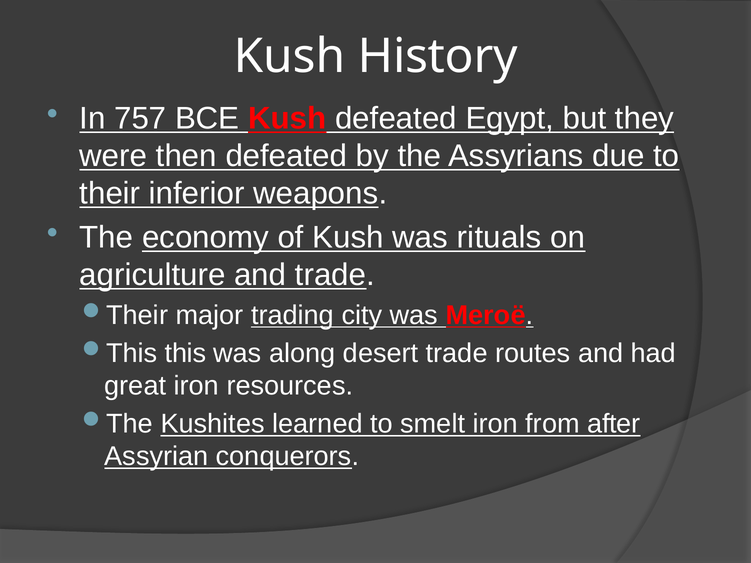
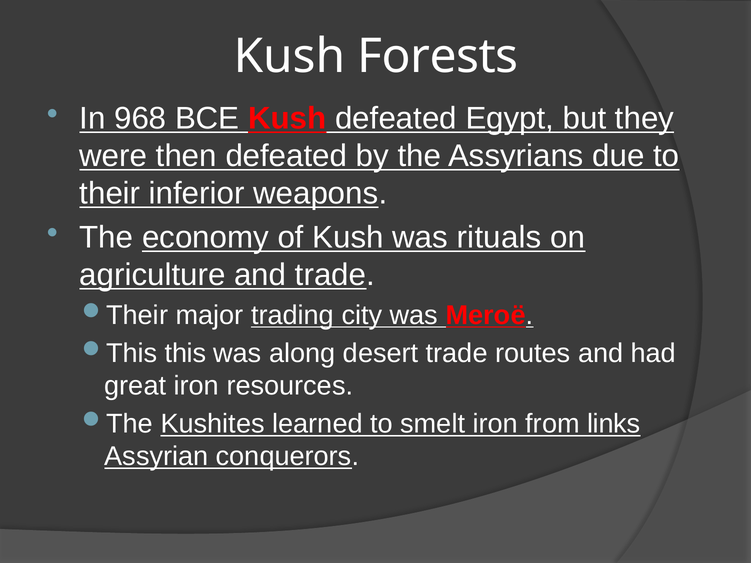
History: History -> Forests
757: 757 -> 968
after: after -> links
